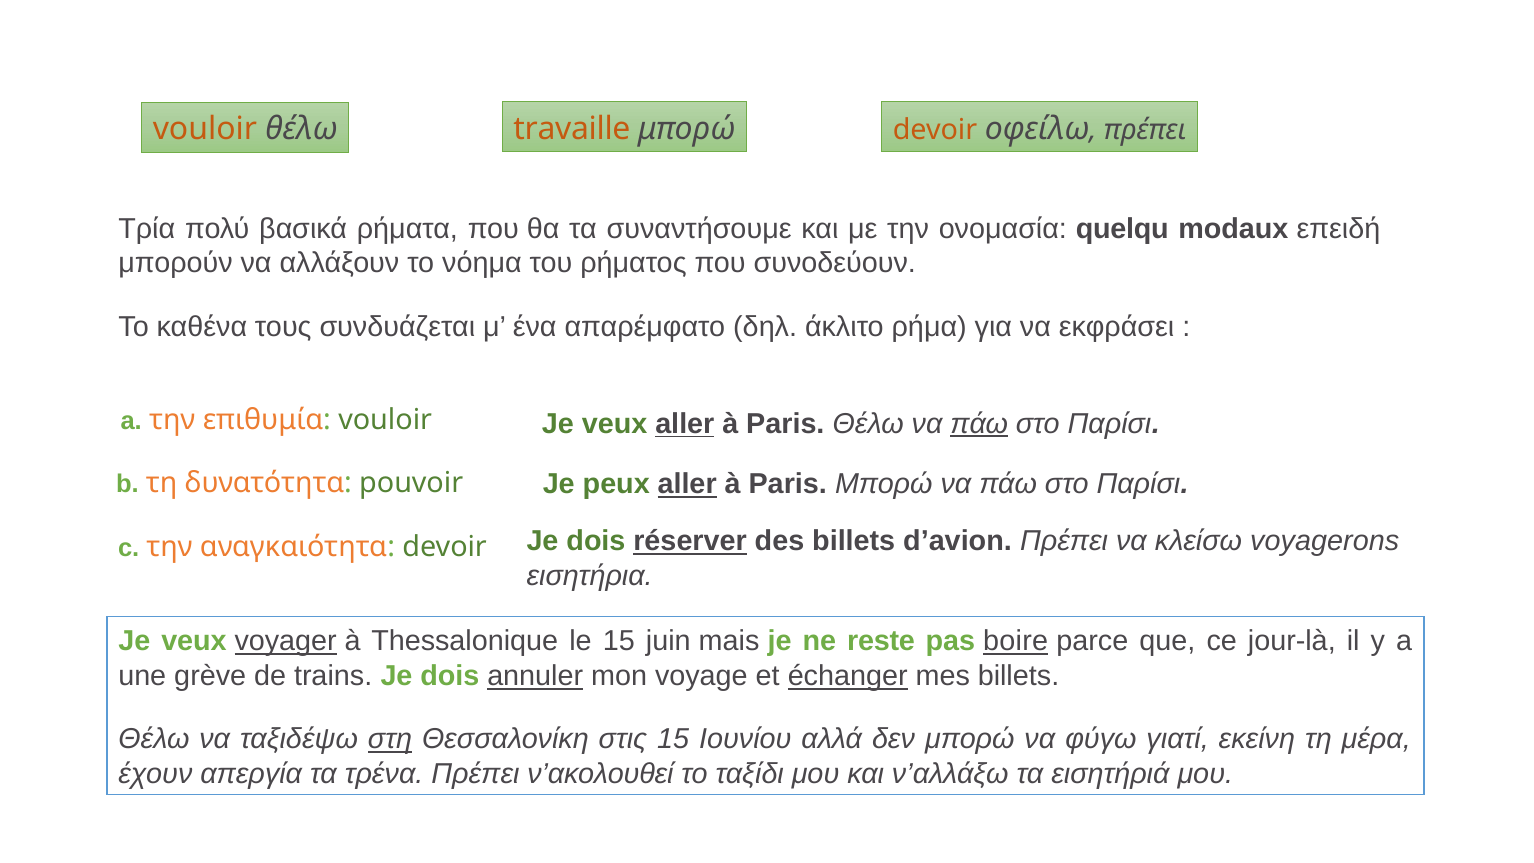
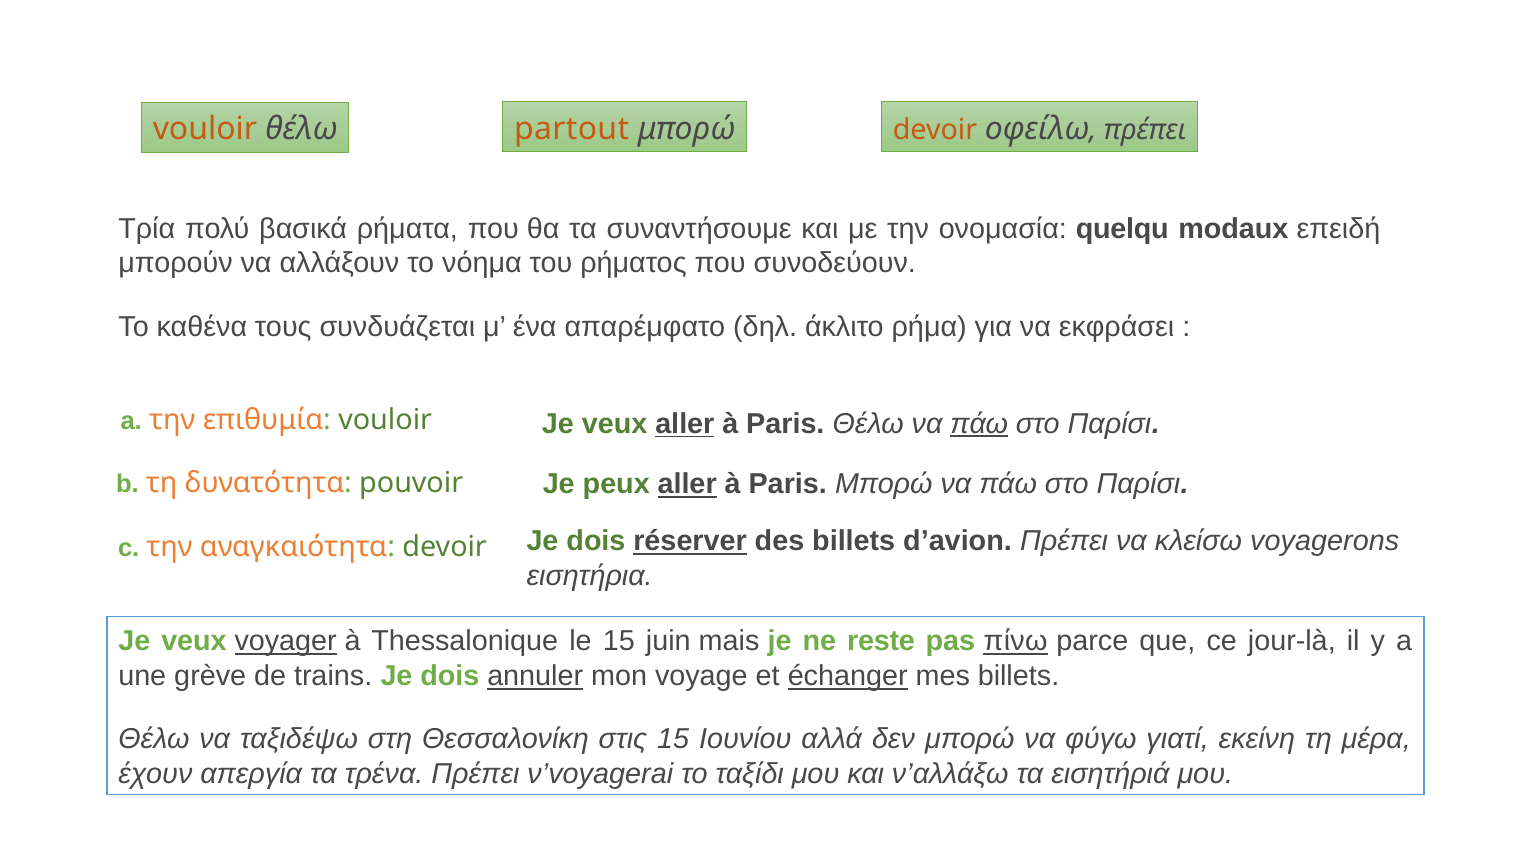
travaille: travaille -> partout
boire: boire -> πίνω
στη underline: present -> none
ν’ακολουθεί: ν’ακολουθεί -> ν’voyagerai
